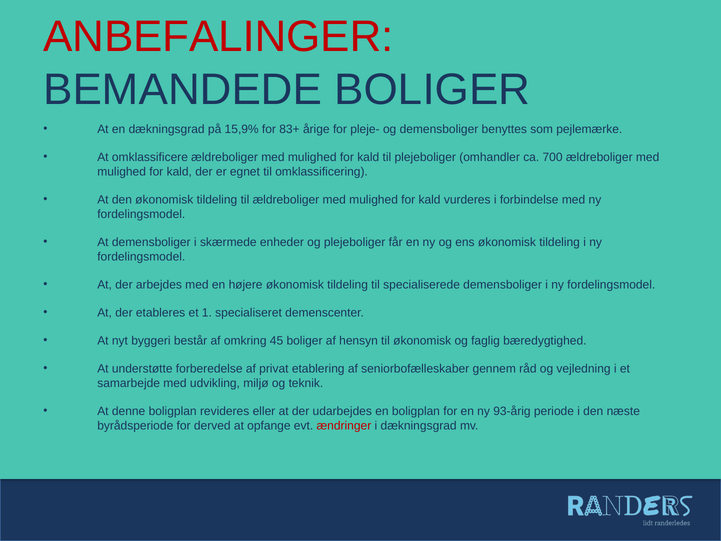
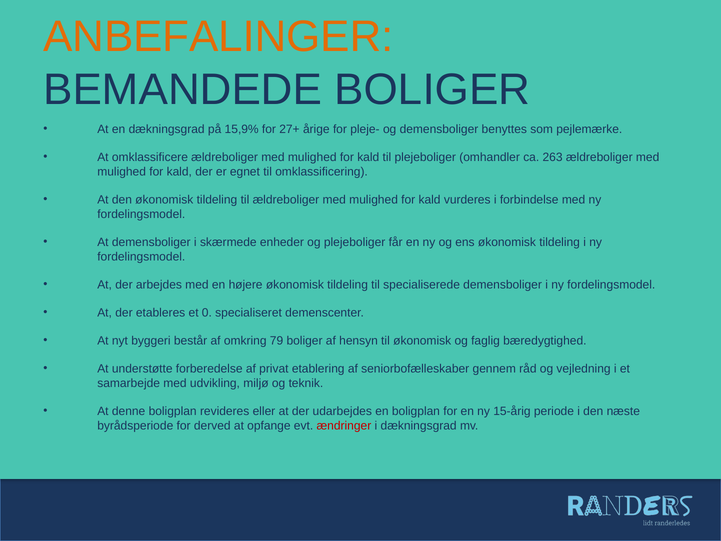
ANBEFALINGER colour: red -> orange
83+: 83+ -> 27+
700: 700 -> 263
1: 1 -> 0
45: 45 -> 79
93-årig: 93-årig -> 15-årig
